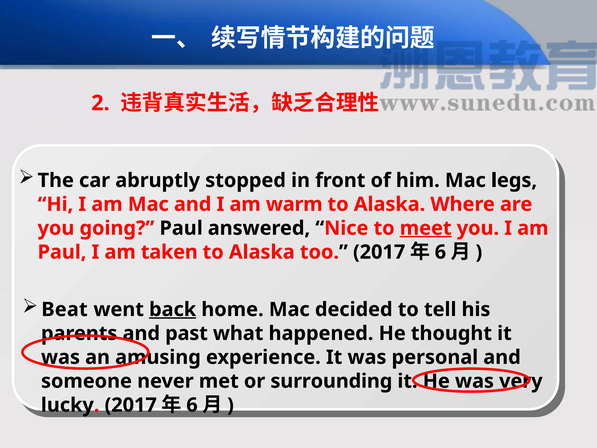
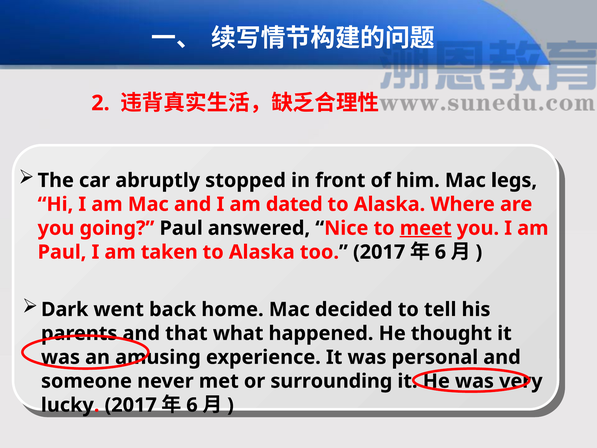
warm: warm -> dated
Beat: Beat -> Dark
back underline: present -> none
past: past -> that
